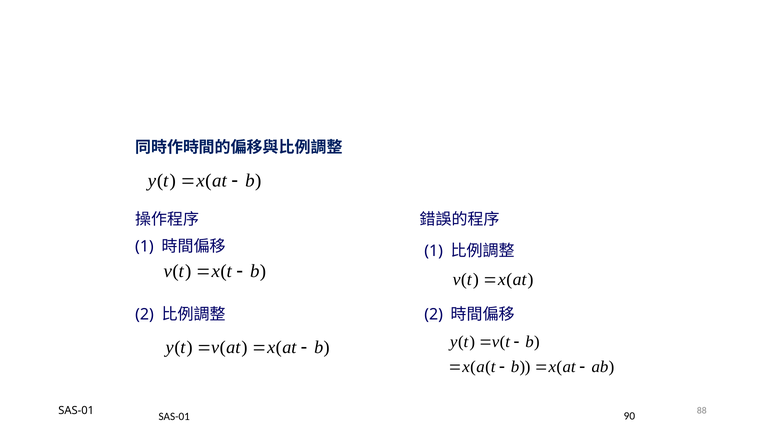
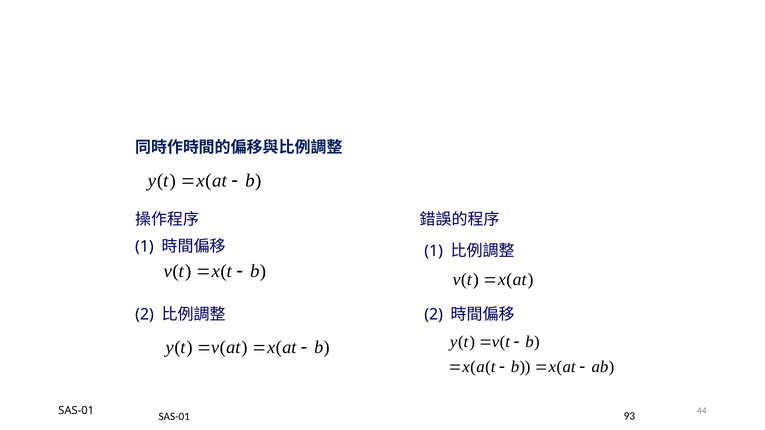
88: 88 -> 44
90: 90 -> 93
